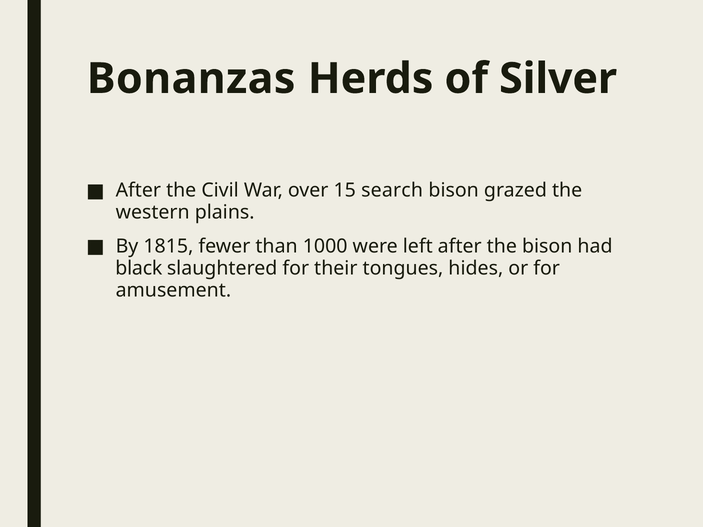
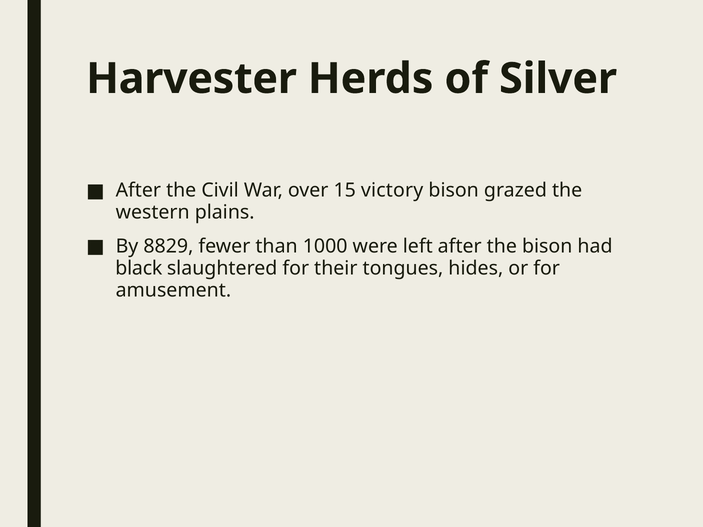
Bonanzas: Bonanzas -> Harvester
search: search -> victory
1815: 1815 -> 8829
